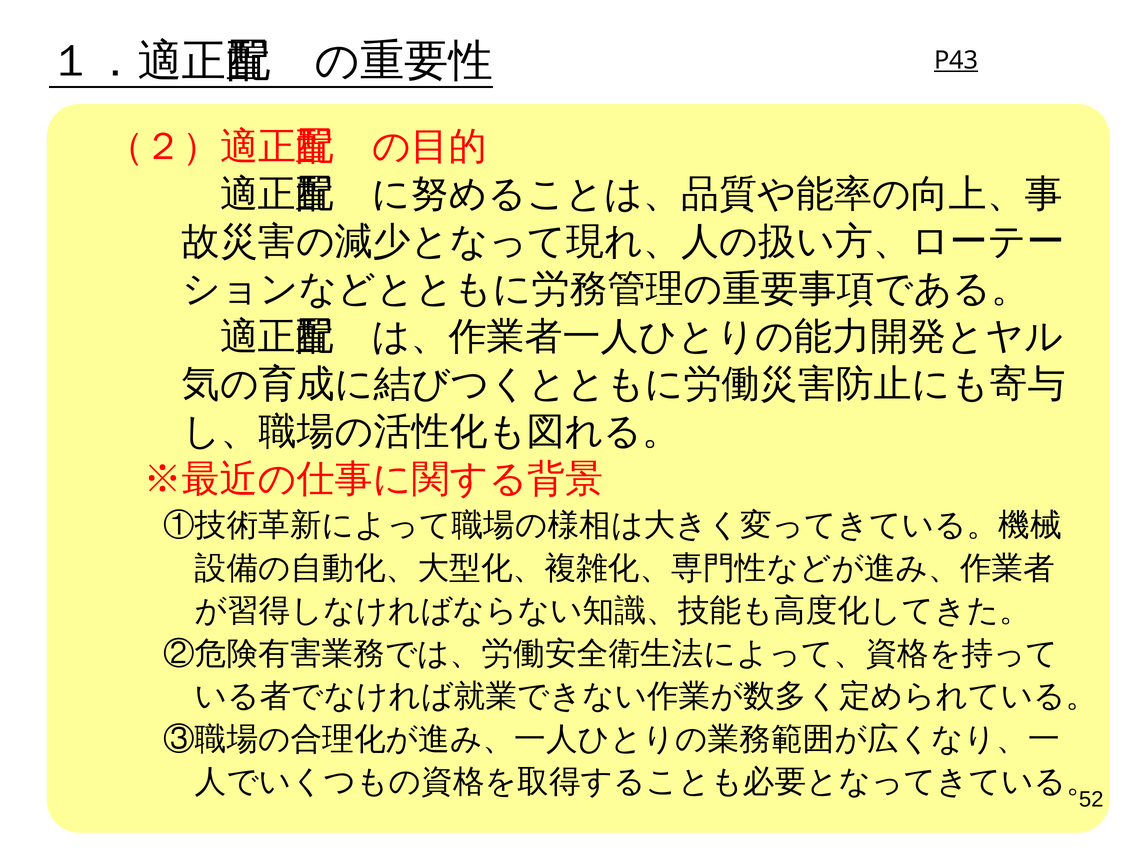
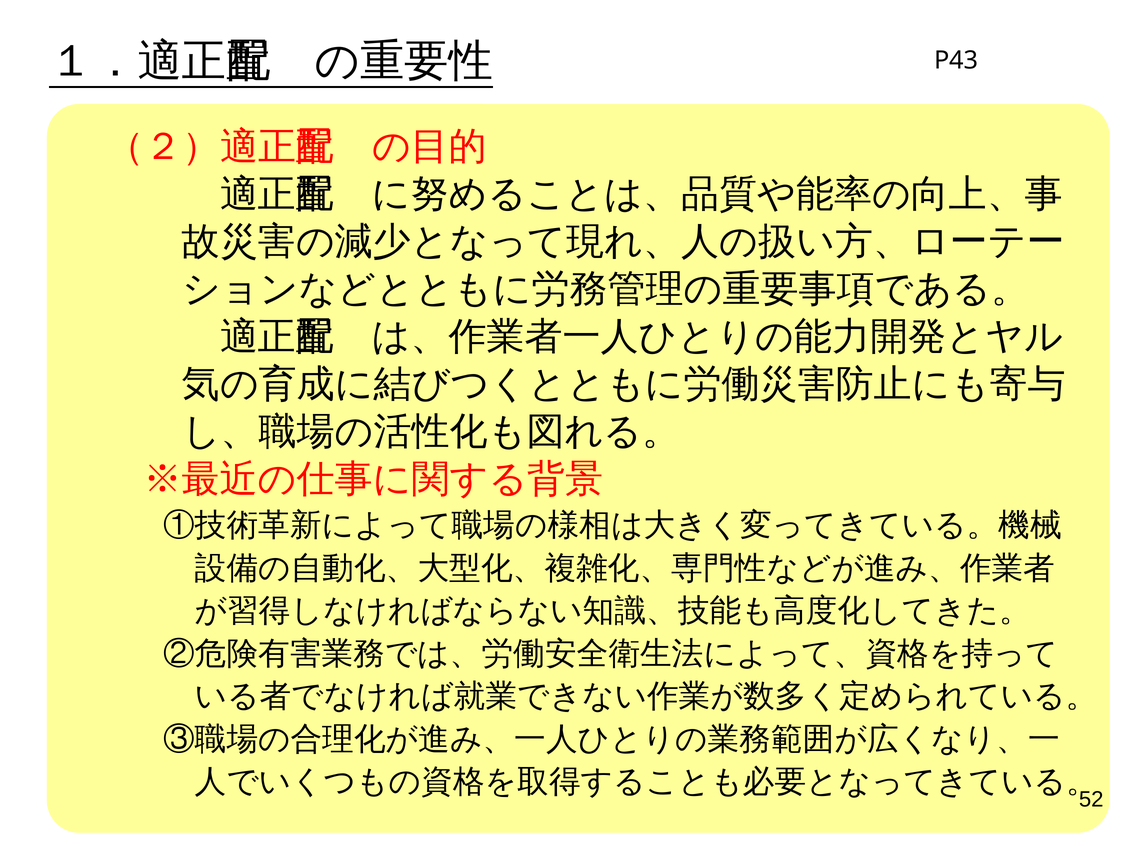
P43 underline: present -> none
